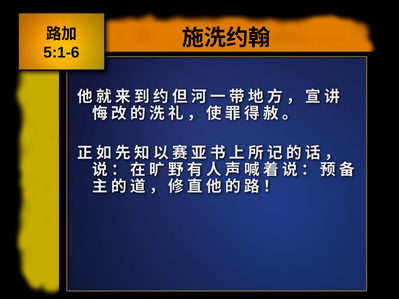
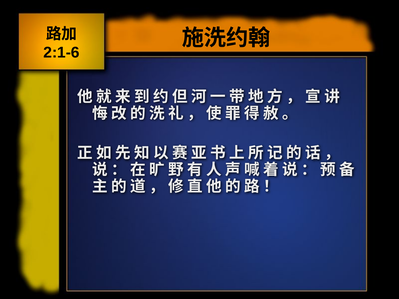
5:1-6: 5:1-6 -> 2:1-6
